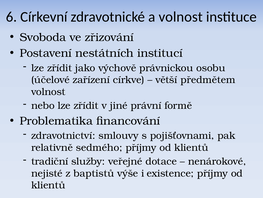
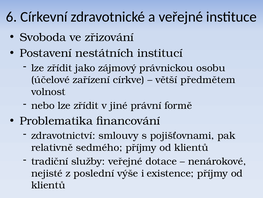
a volnost: volnost -> veřejné
výchově: výchově -> zájmový
baptistů: baptistů -> poslední
